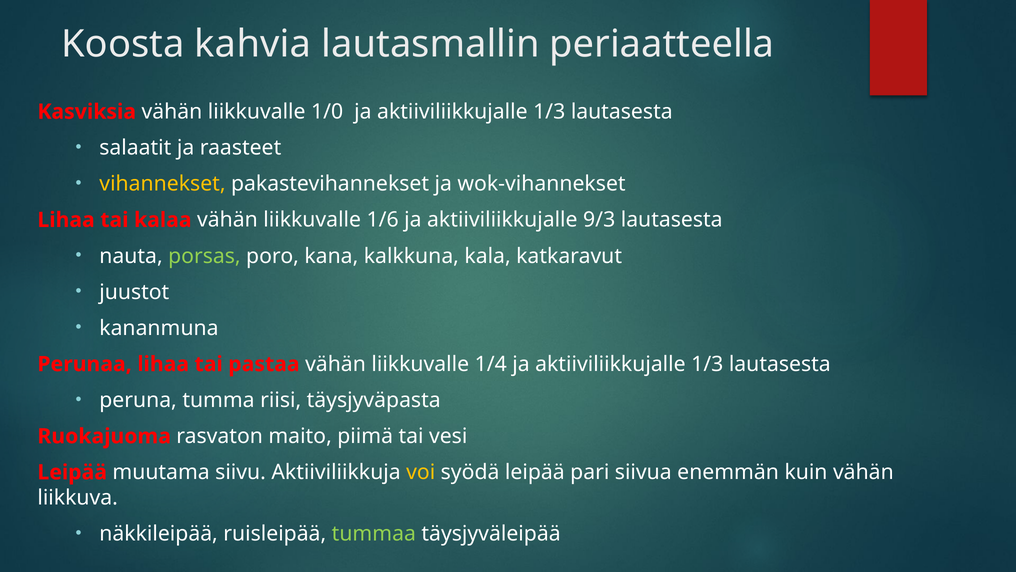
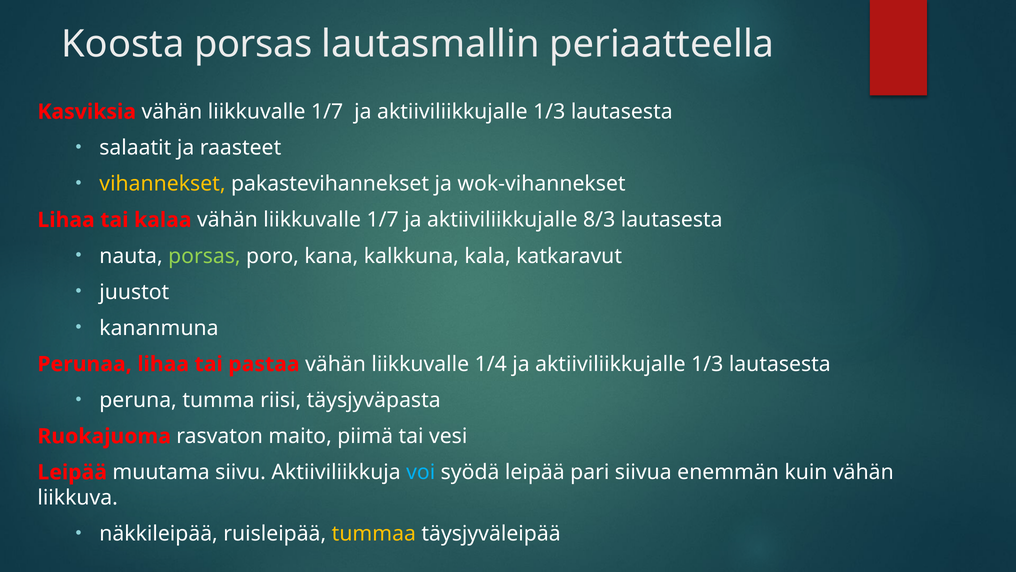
Koosta kahvia: kahvia -> porsas
Kasviksia vähän liikkuvalle 1/0: 1/0 -> 1/7
kalaa vähän liikkuvalle 1/6: 1/6 -> 1/7
9/3: 9/3 -> 8/3
voi colour: yellow -> light blue
tummaa colour: light green -> yellow
